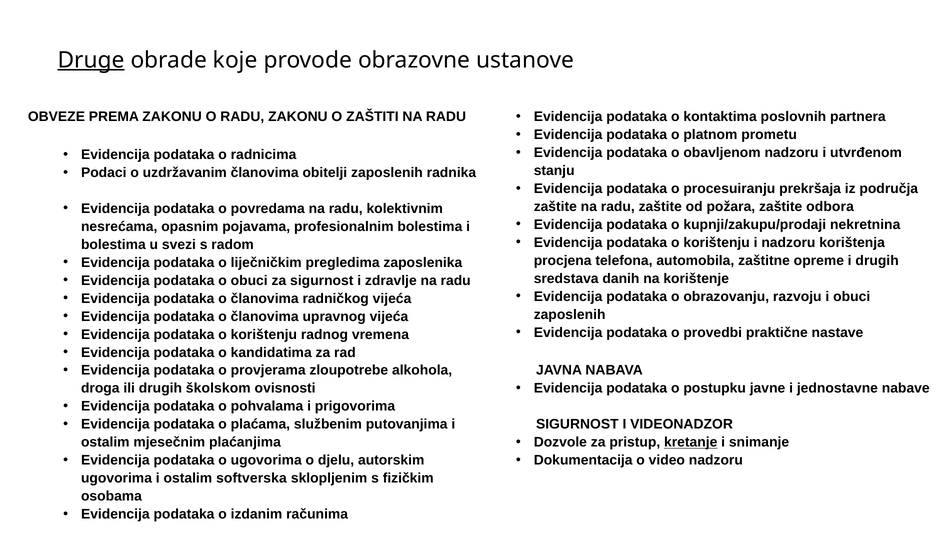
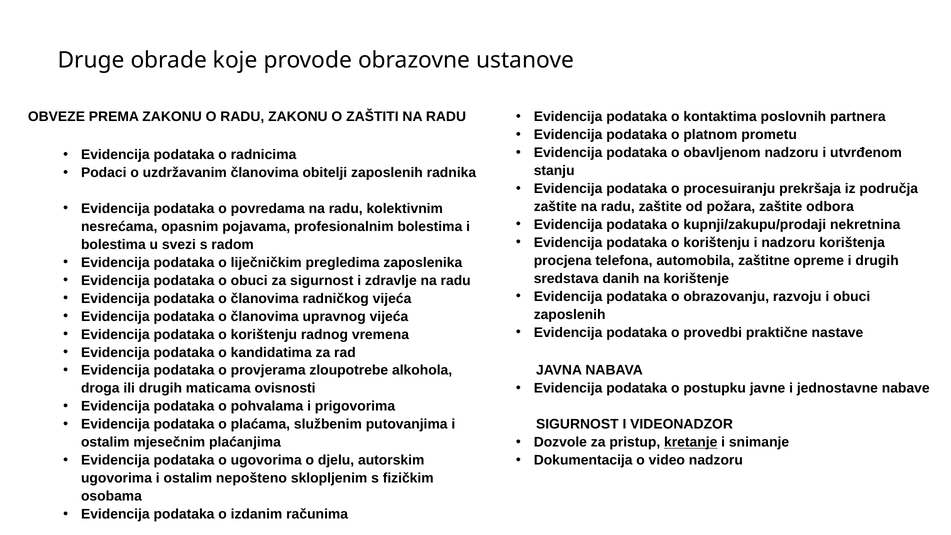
Druge underline: present -> none
školskom: školskom -> maticama
softverska: softverska -> nepošteno
